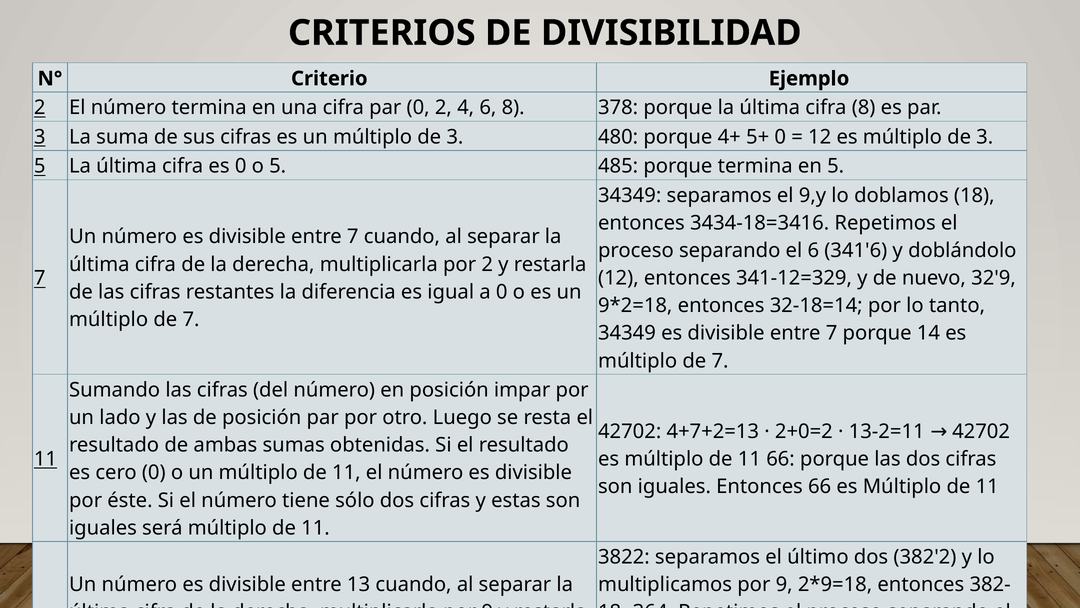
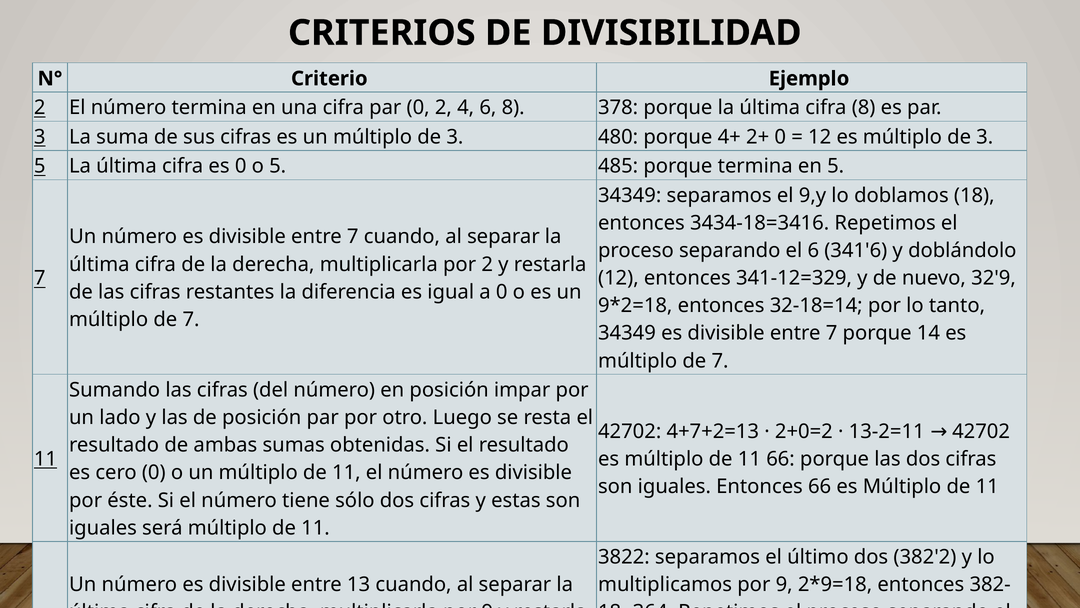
5+: 5+ -> 2+
